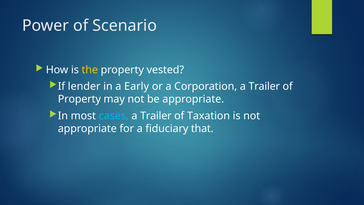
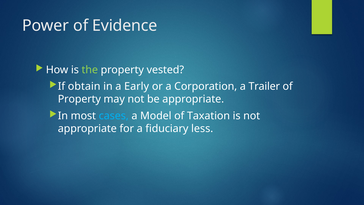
Scenario: Scenario -> Evidence
the colour: yellow -> light green
lender: lender -> obtain
Trailer at (156, 116): Trailer -> Model
that: that -> less
